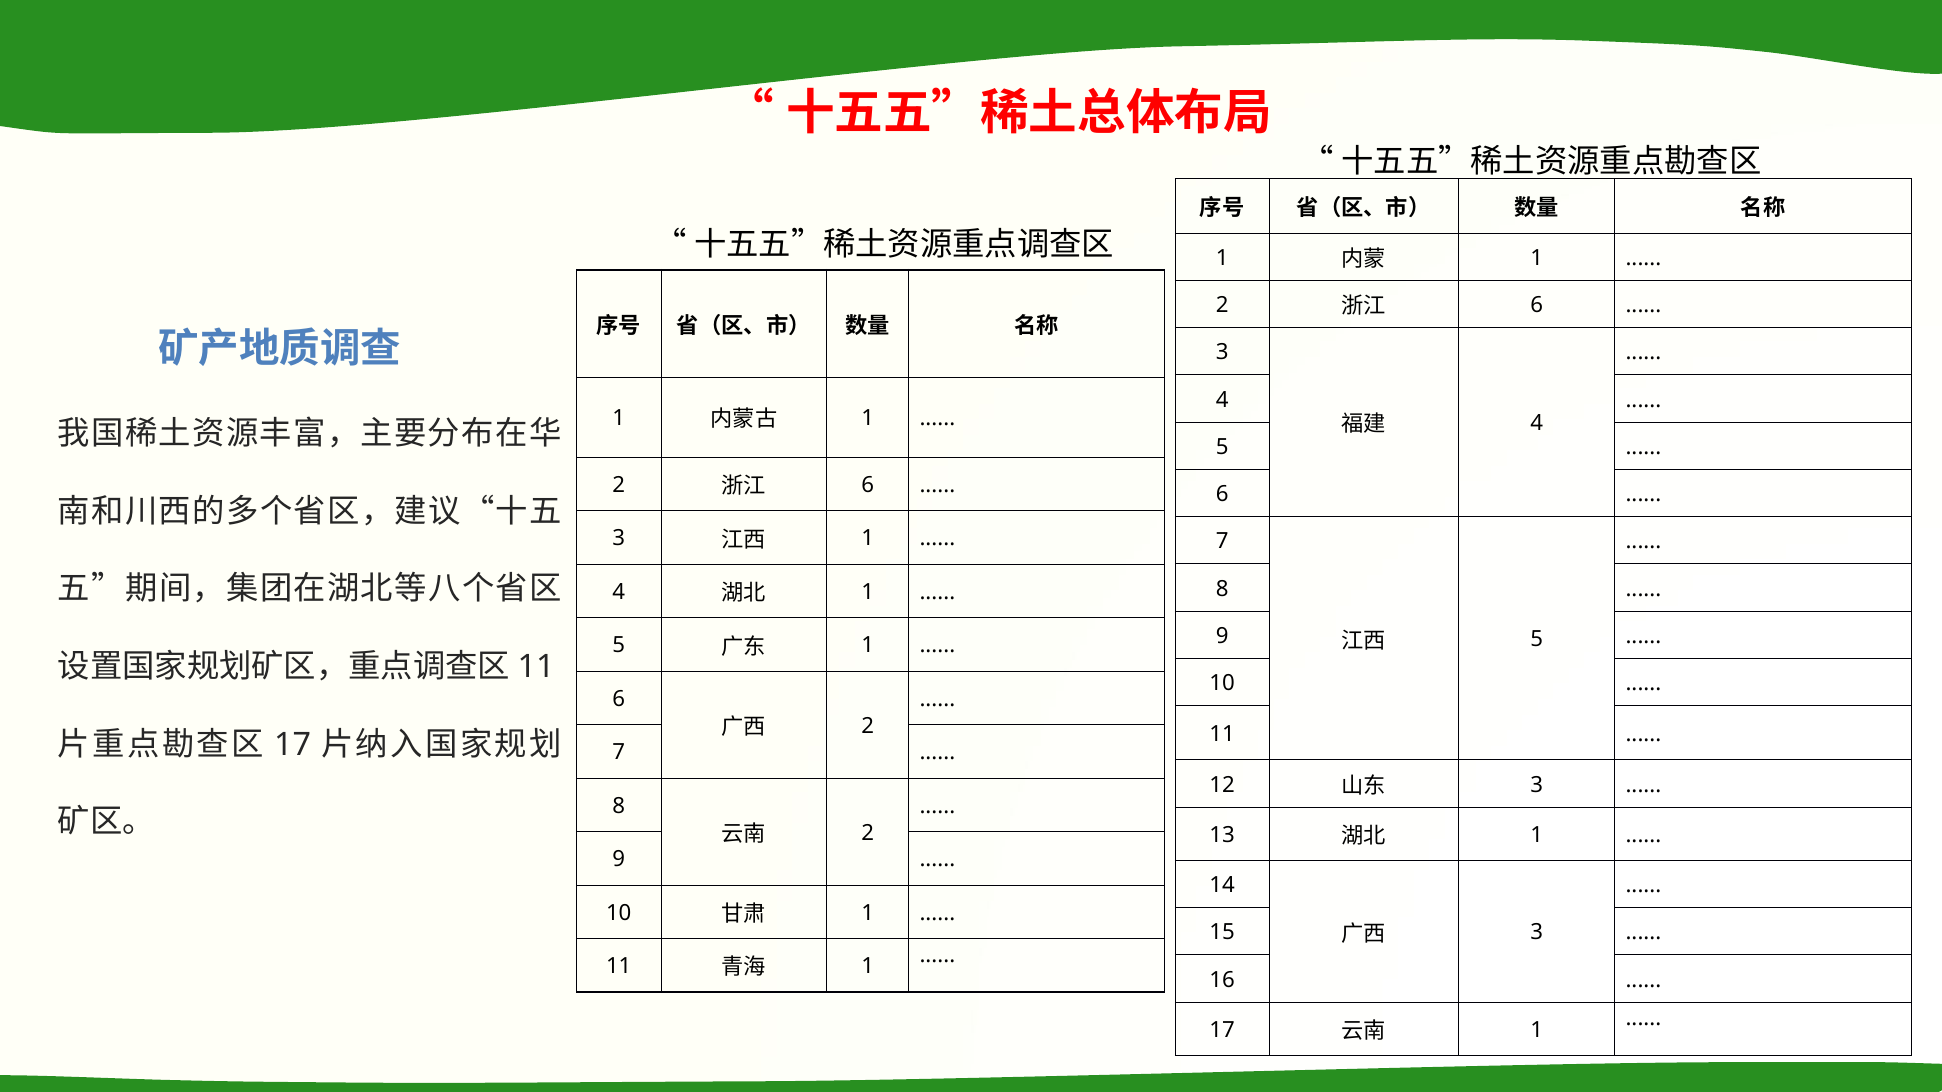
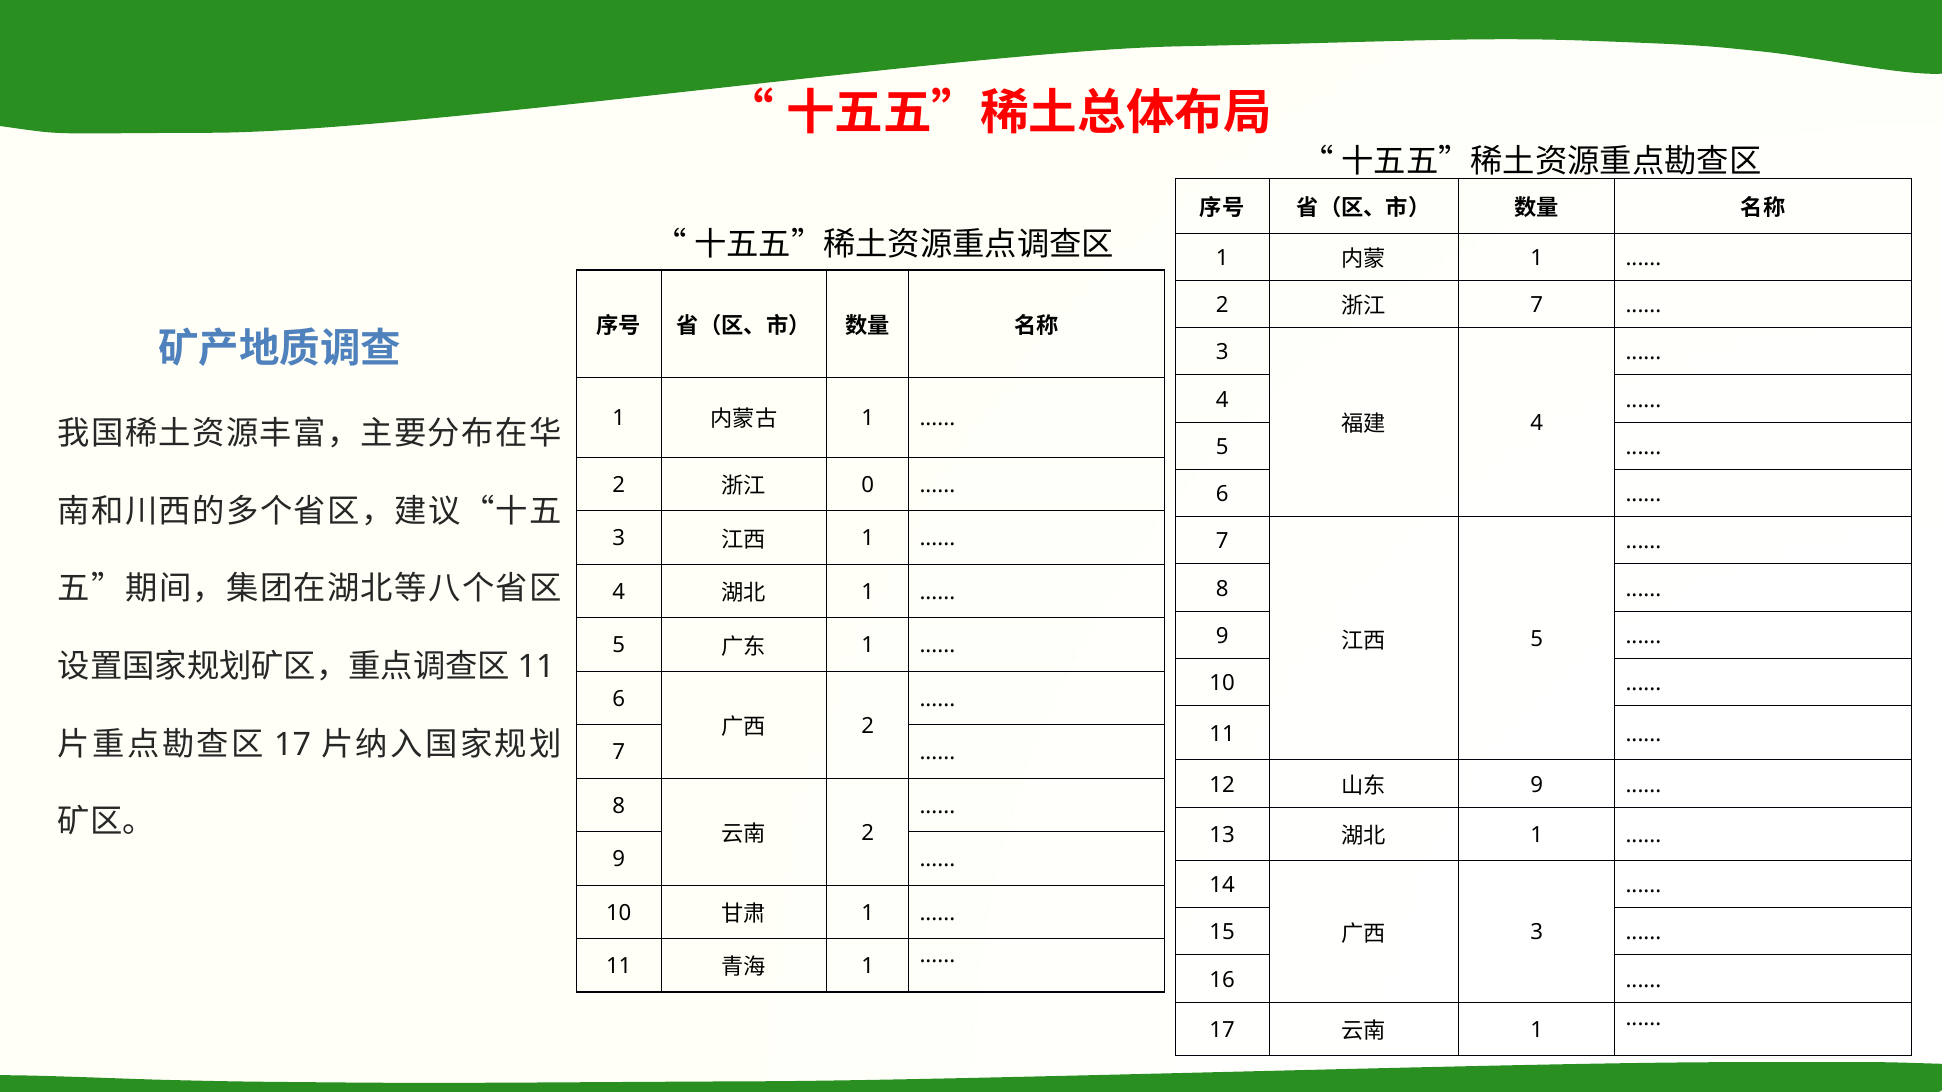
6 at (1537, 305): 6 -> 7
6 at (868, 485): 6 -> 0
3 at (1537, 785): 3 -> 9
